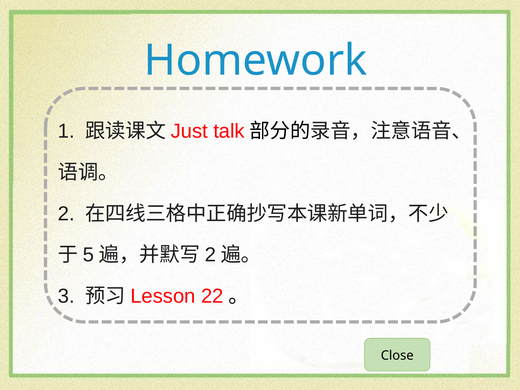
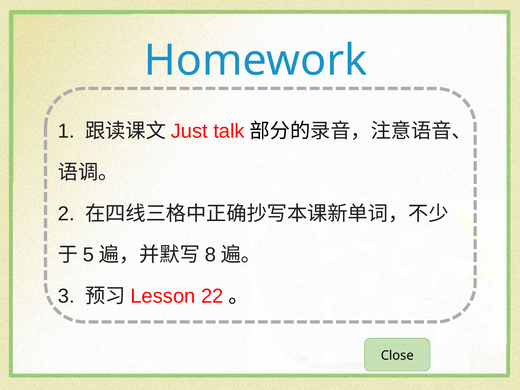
2 at (210, 255): 2 -> 8
